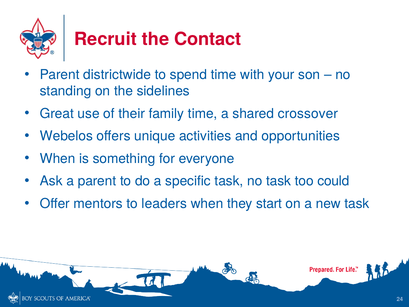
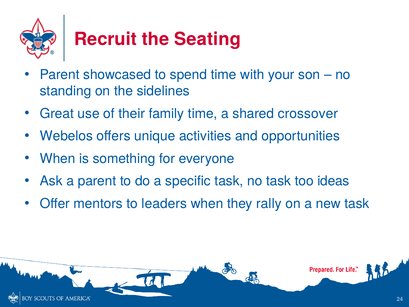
Contact: Contact -> Seating
districtwide: districtwide -> showcased
could: could -> ideas
start: start -> rally
